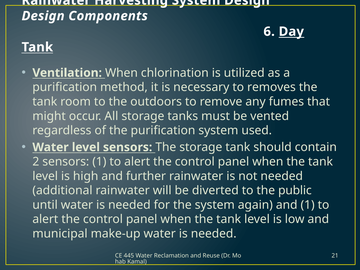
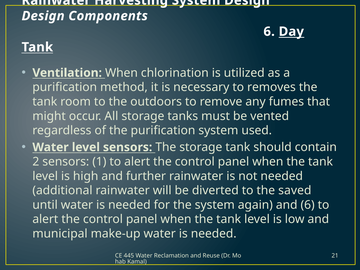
public: public -> saved
and 1: 1 -> 6
